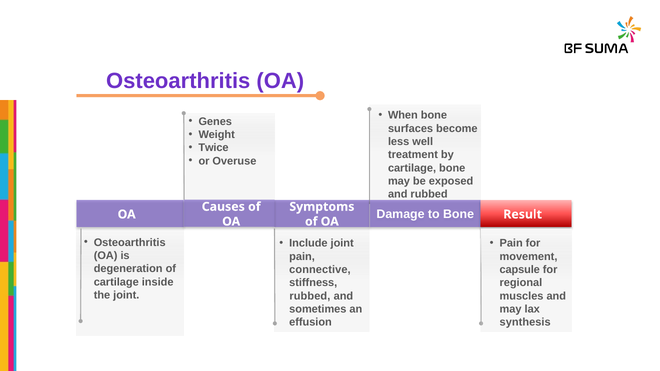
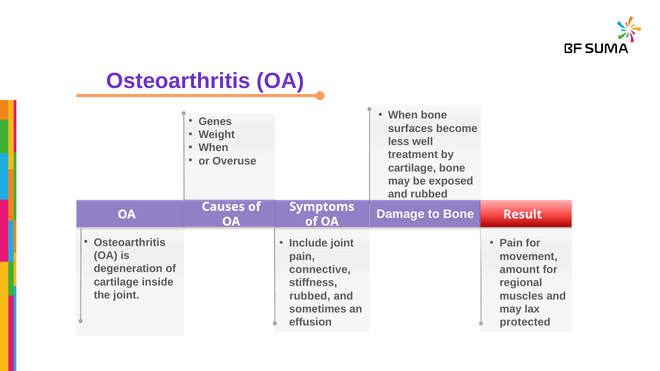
Twice at (213, 148): Twice -> When
capsule: capsule -> amount
synthesis: synthesis -> protected
